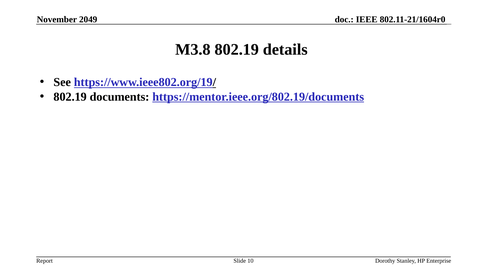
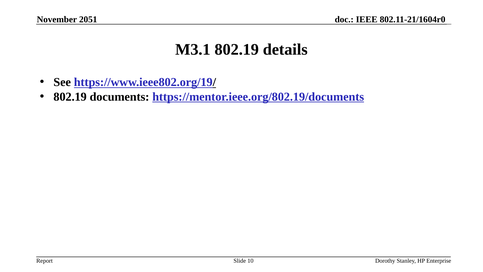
2049: 2049 -> 2051
M3.8: M3.8 -> M3.1
